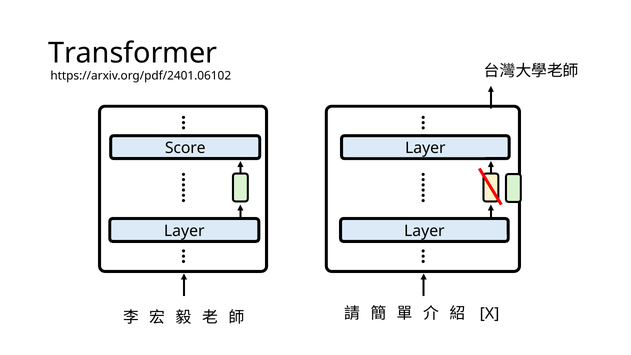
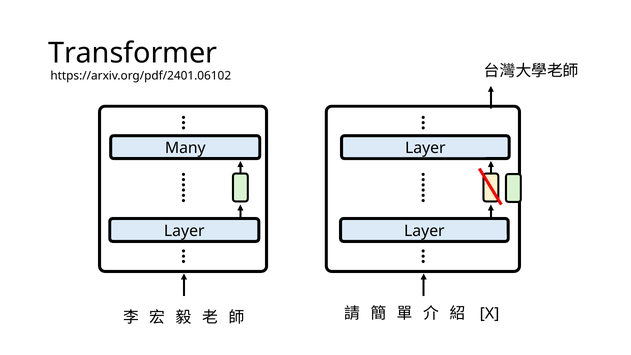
Score: Score -> Many
